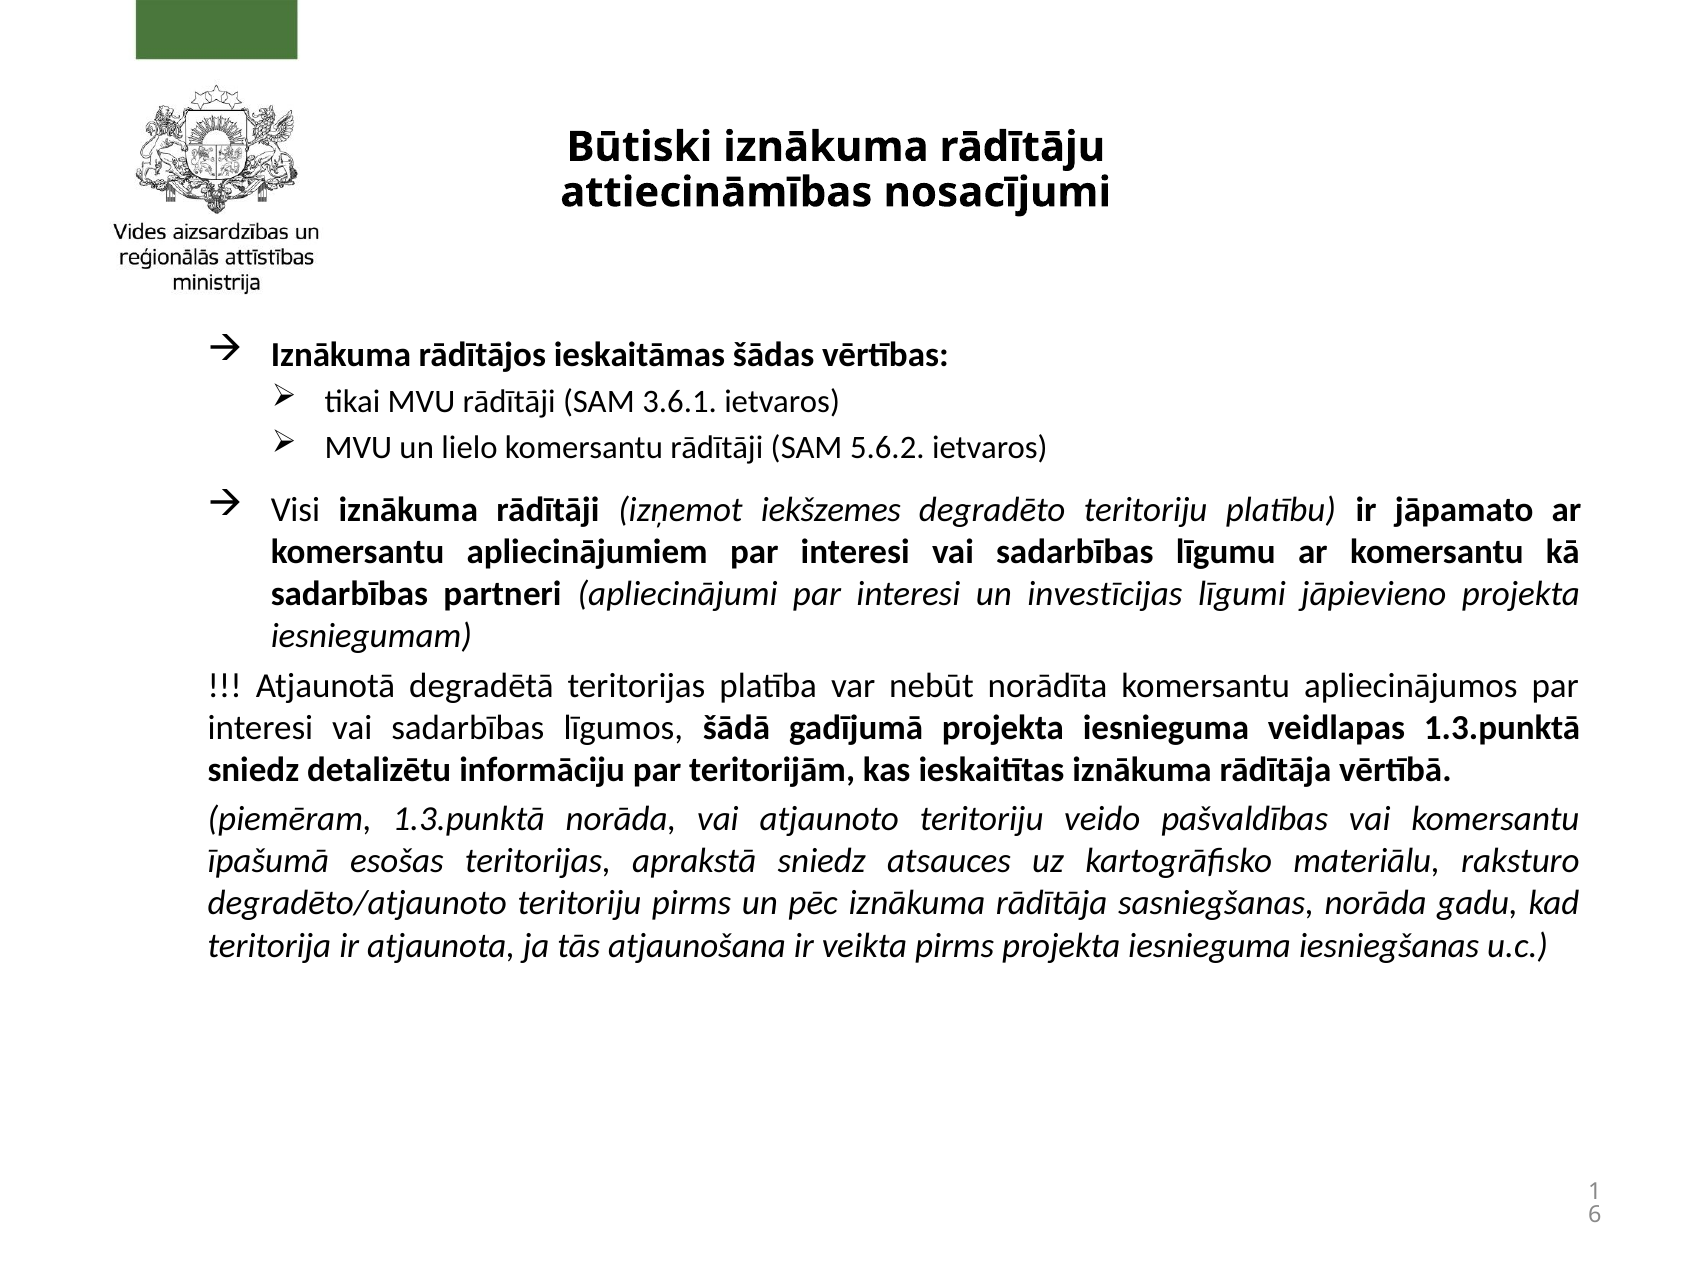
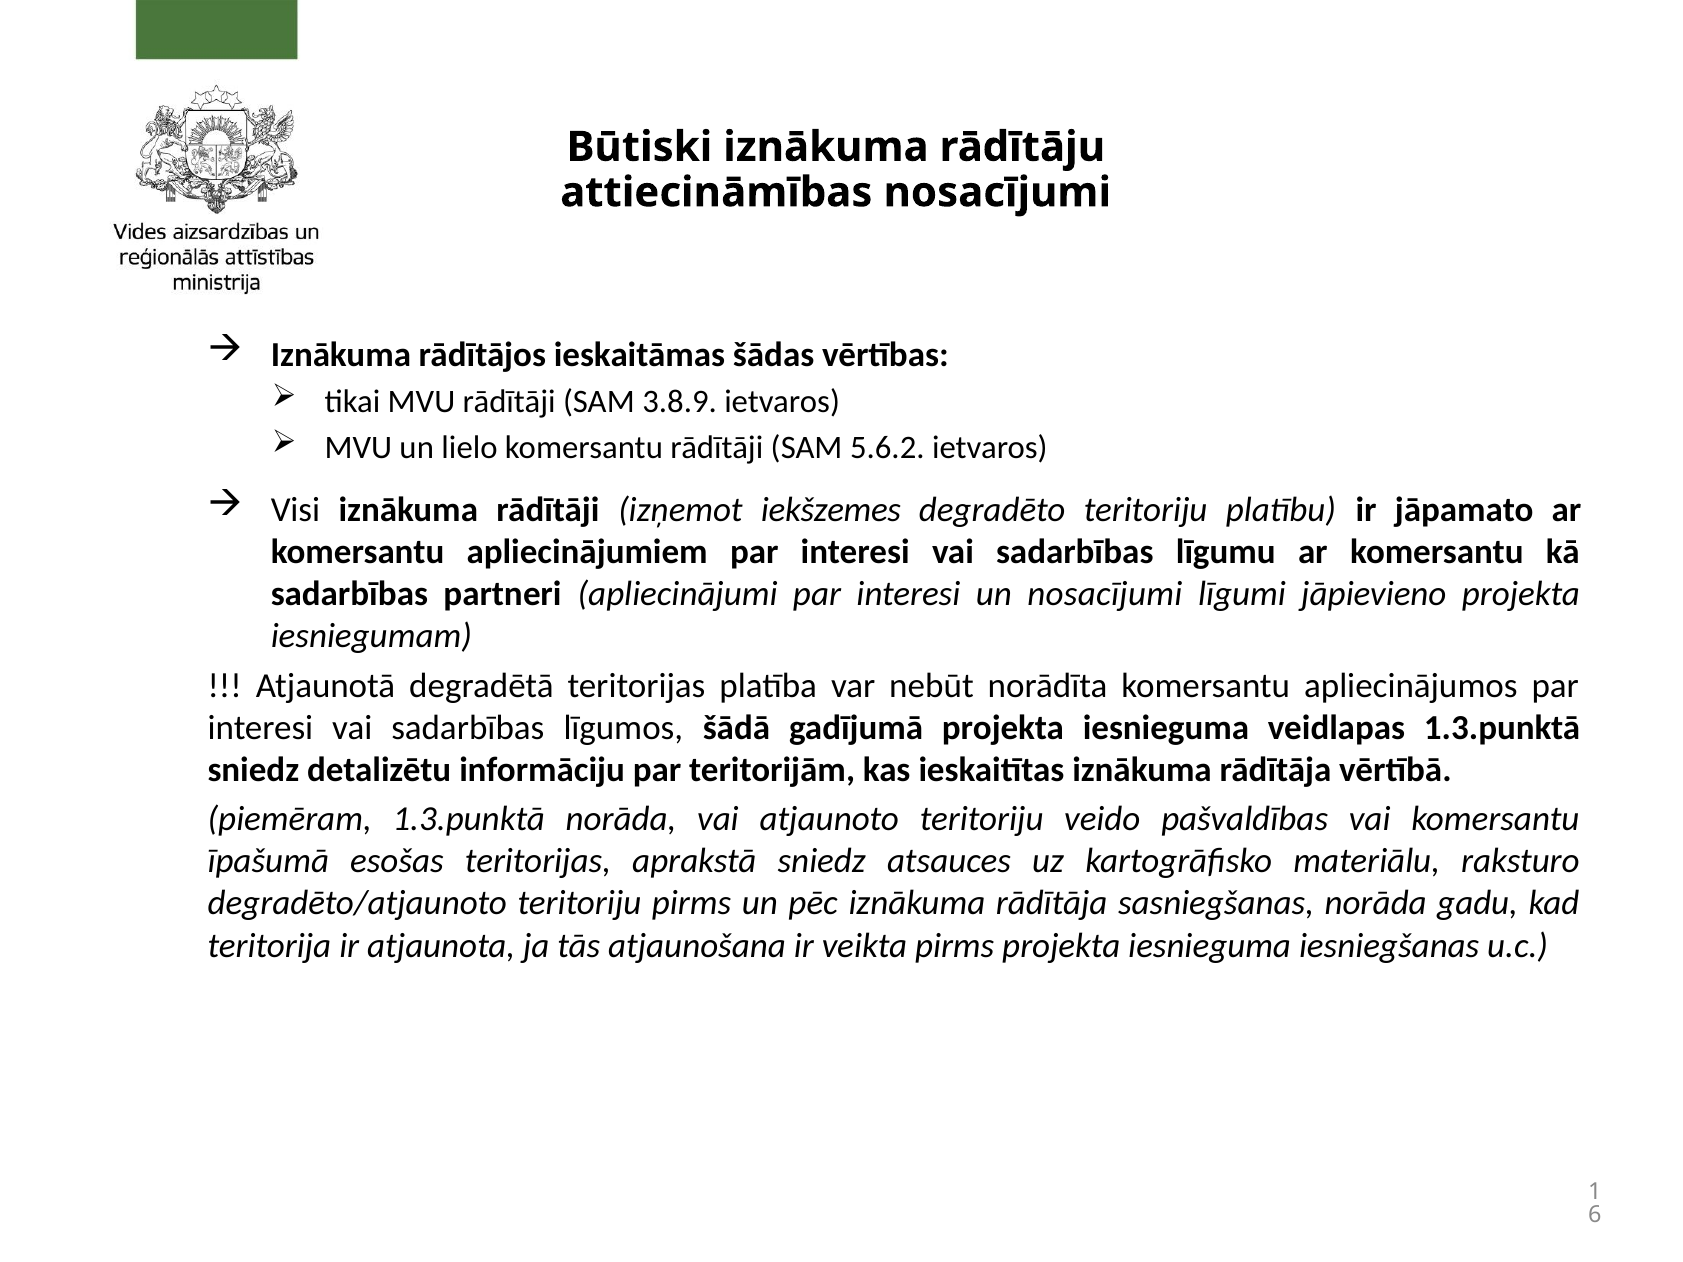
3.6.1: 3.6.1 -> 3.8.9
un investīcijas: investīcijas -> nosacījumi
